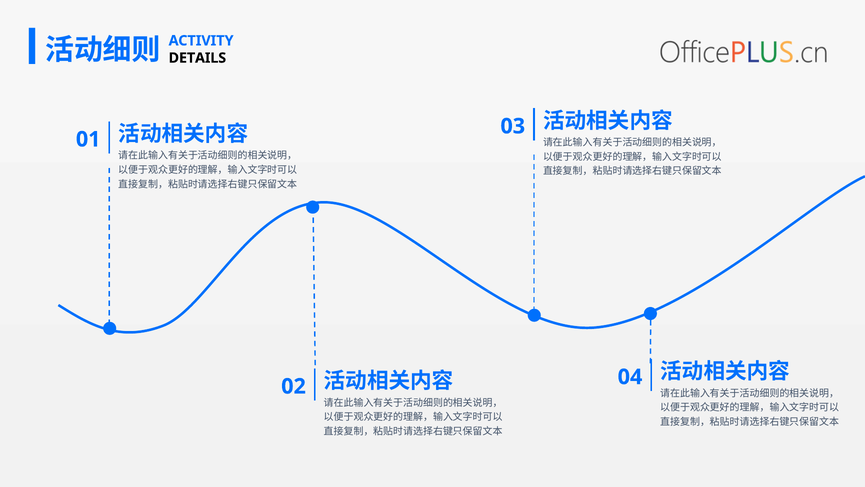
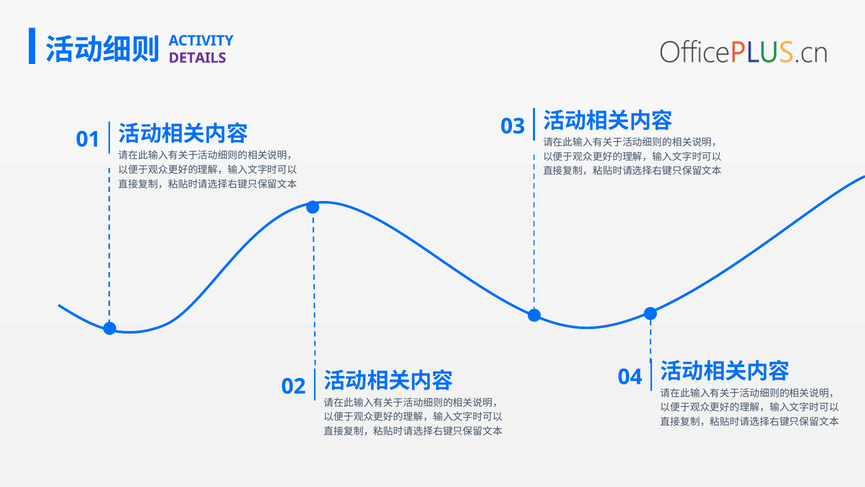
DETAILS colour: black -> purple
